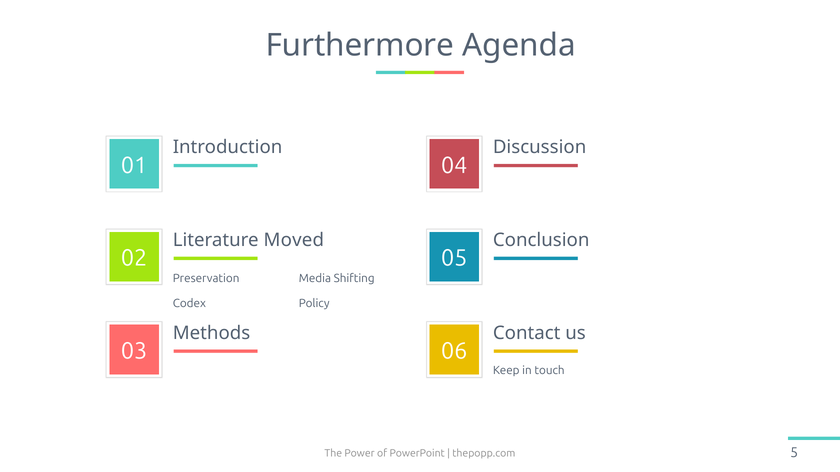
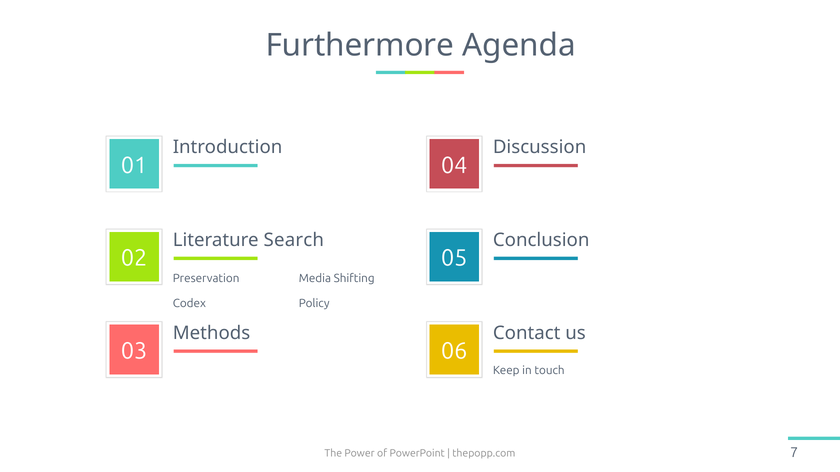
Moved: Moved -> Search
5: 5 -> 7
